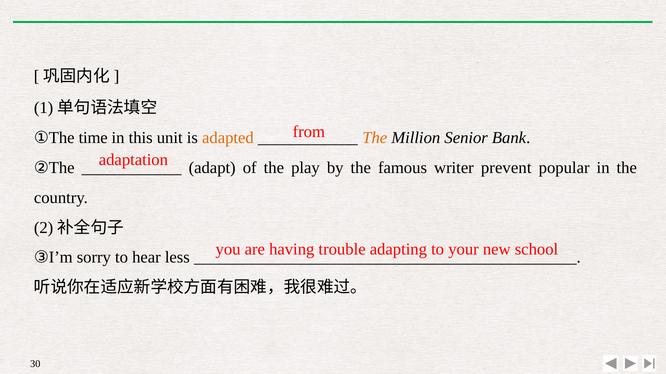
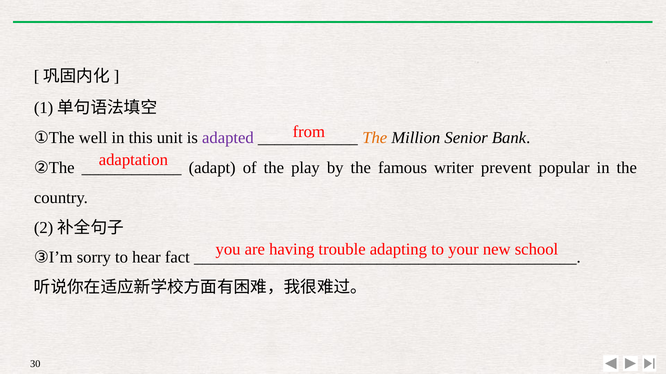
time: time -> well
adapted colour: orange -> purple
less: less -> fact
